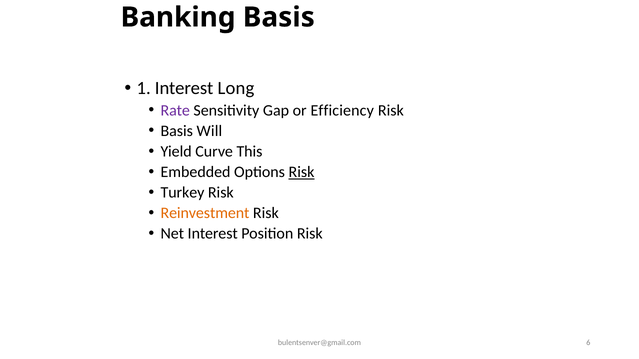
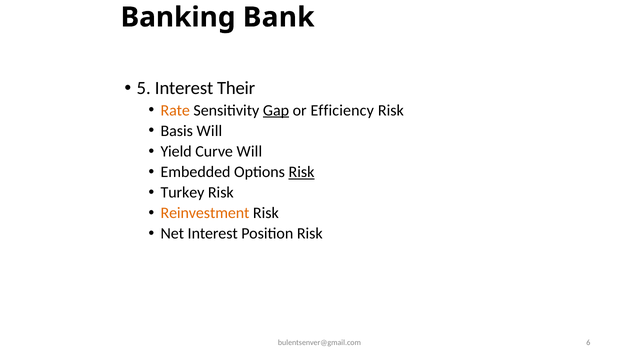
Banking Basis: Basis -> Bank
1: 1 -> 5
Long: Long -> Their
Rate colour: purple -> orange
Gap underline: none -> present
Curve This: This -> Will
